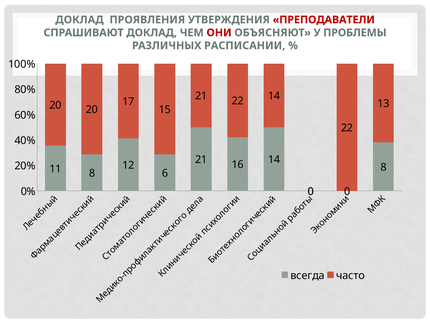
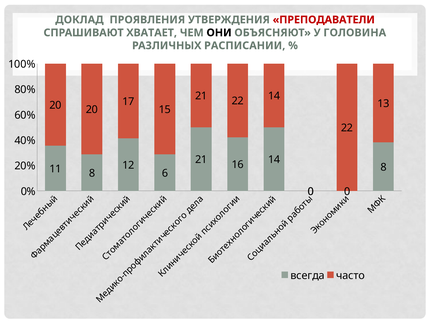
СПРАШИВАЮТ ДОКЛАД: ДОКЛАД -> ХВАТАЕТ
ОНИ colour: red -> black
ПРОБЛЕМЫ: ПРОБЛЕМЫ -> ГОЛОВИНА
